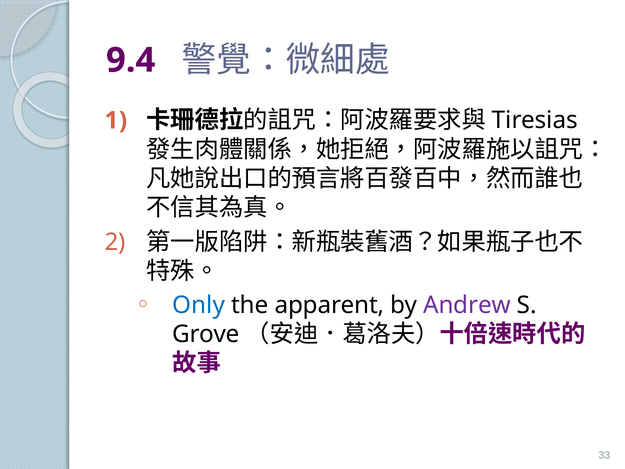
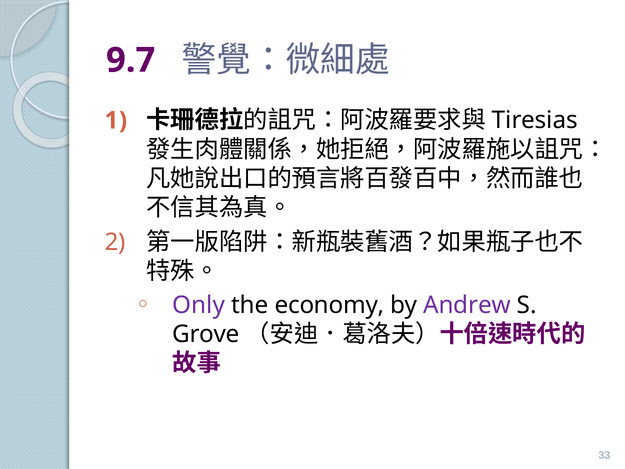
9.4: 9.4 -> 9.7
Only colour: blue -> purple
apparent: apparent -> economy
